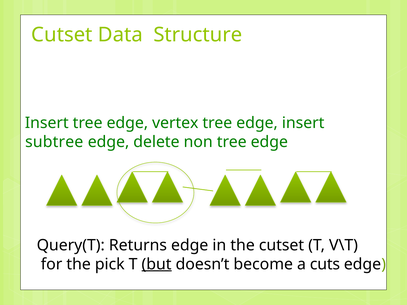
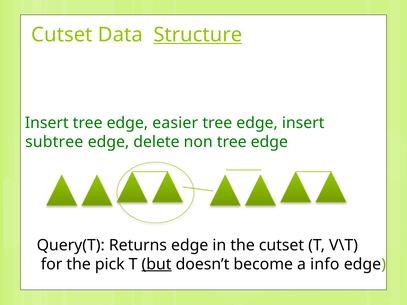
Structure underline: none -> present
vertex: vertex -> easier
cuts: cuts -> info
